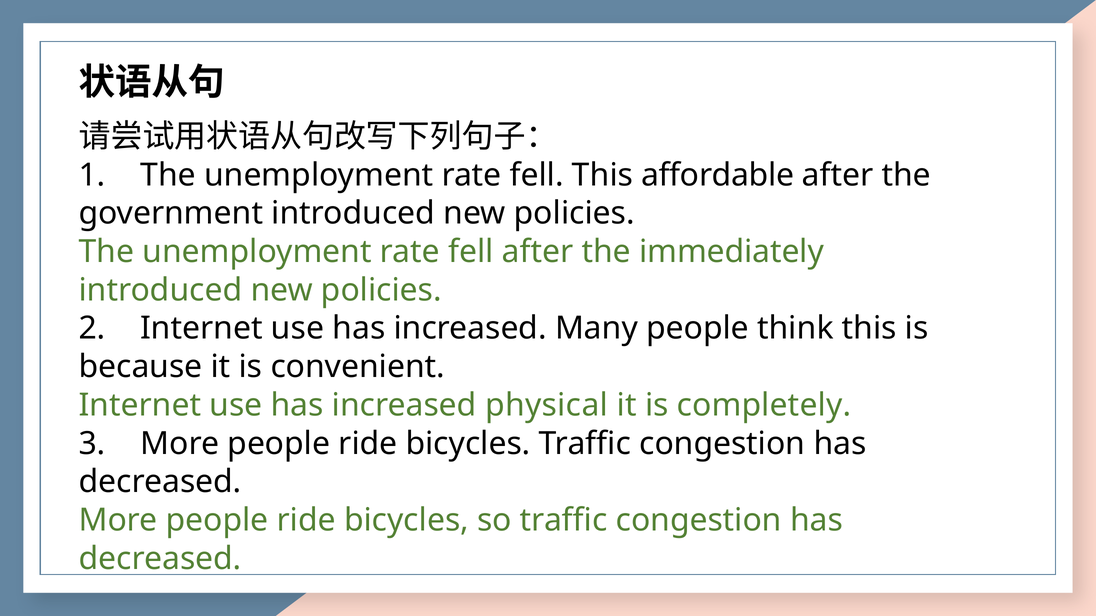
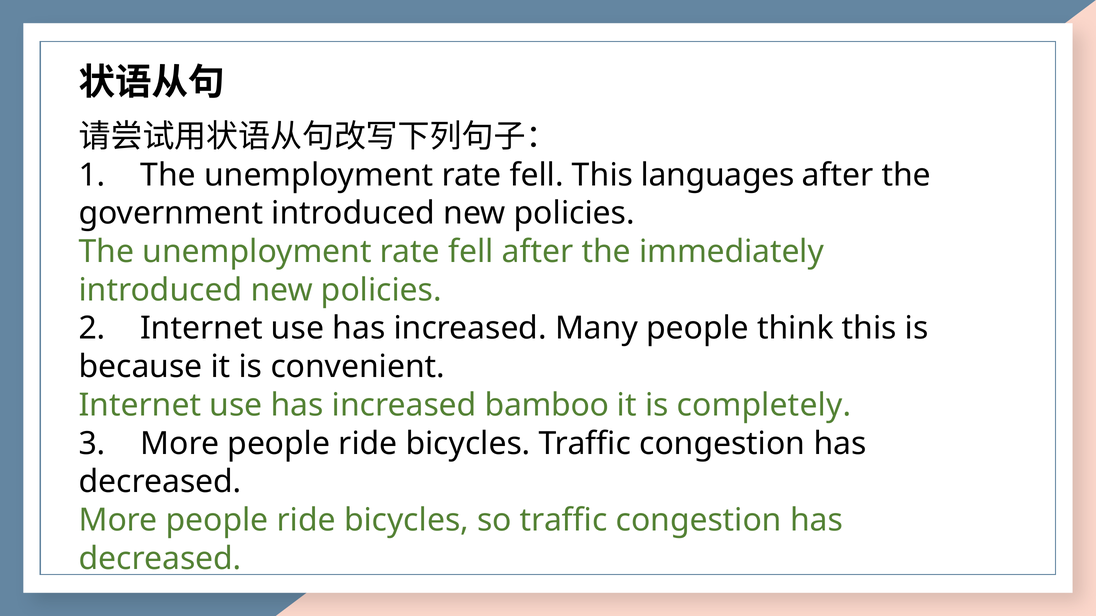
affordable: affordable -> languages
physical: physical -> bamboo
